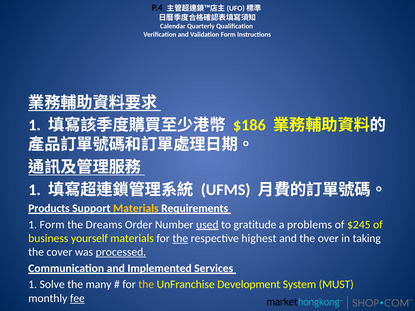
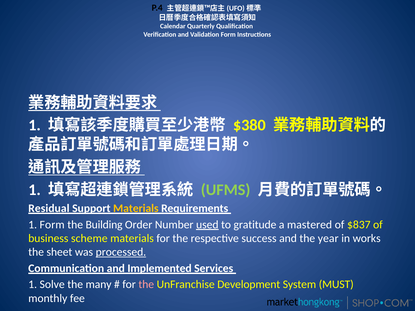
$186: $186 -> $380
UFMS colour: white -> light green
Products: Products -> Residual
Dreams: Dreams -> Building
problems: problems -> mastered
$245: $245 -> $837
yourself: yourself -> scheme
the at (180, 239) underline: present -> none
highest: highest -> success
over: over -> year
taking: taking -> works
cover: cover -> sheet
the at (146, 285) colour: yellow -> pink
fee underline: present -> none
